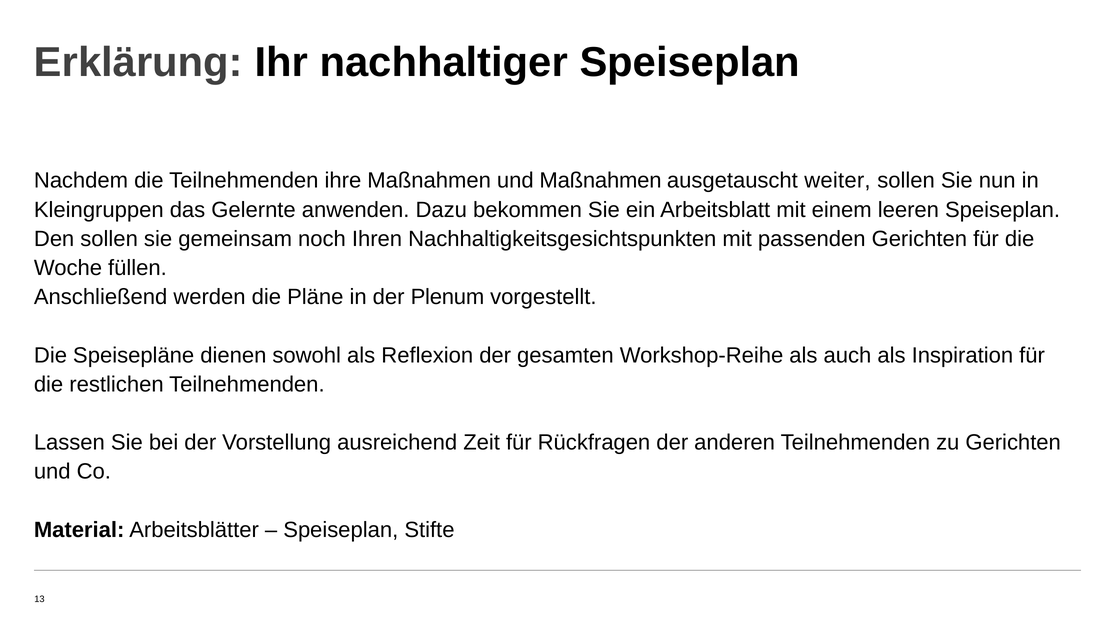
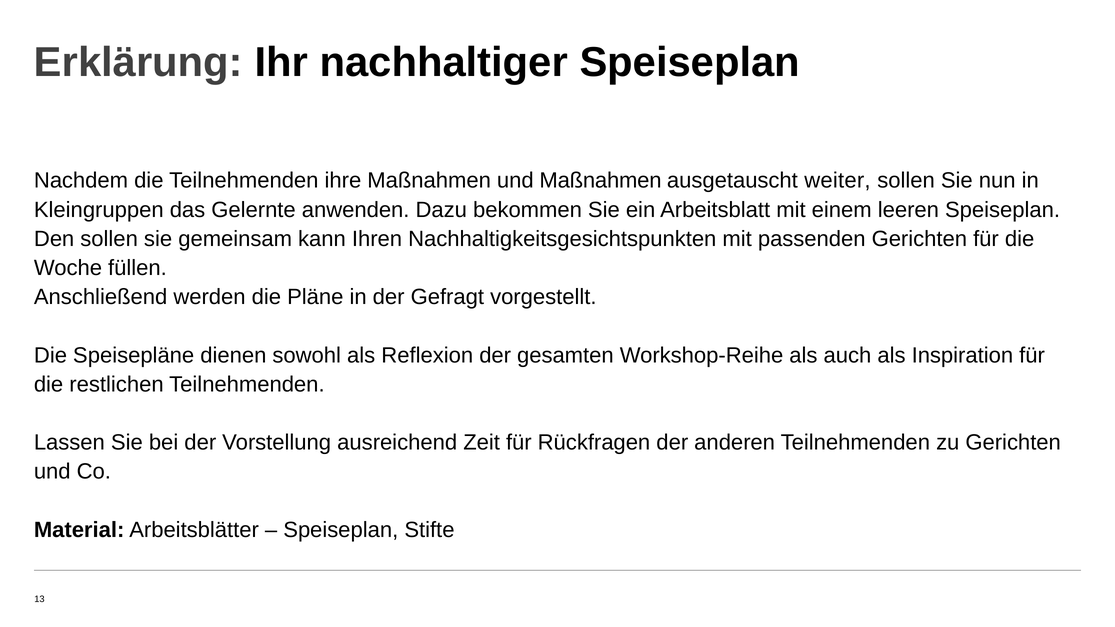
noch: noch -> kann
Plenum: Plenum -> Gefragt
